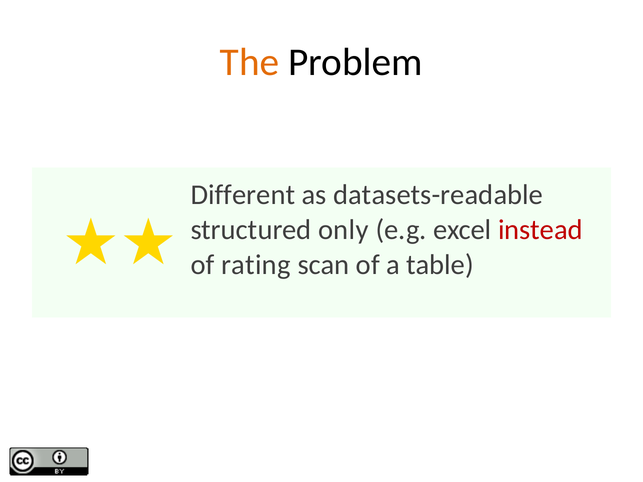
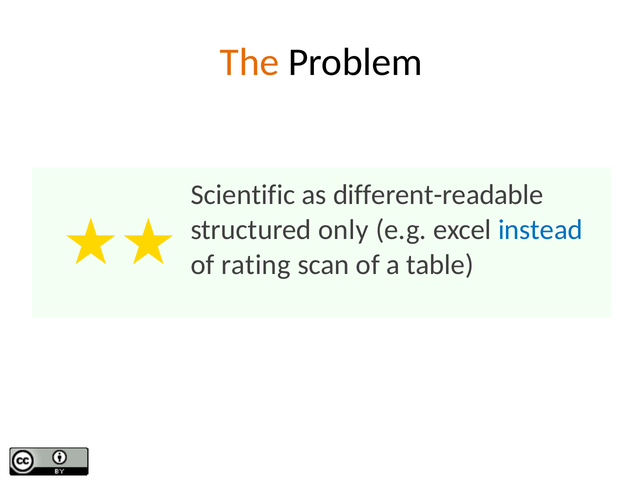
Different: Different -> Scientific
datasets-readable: datasets-readable -> different-readable
instead colour: red -> blue
